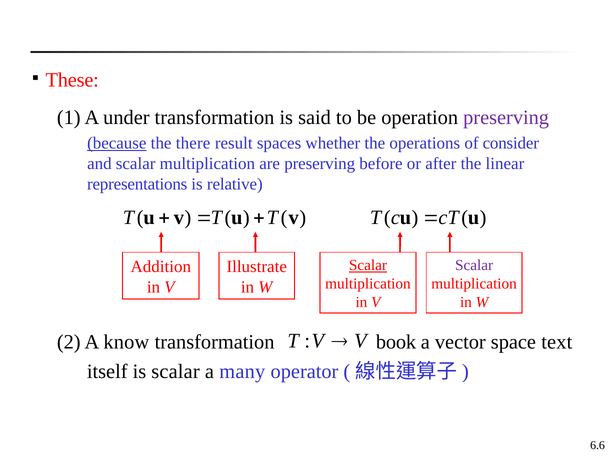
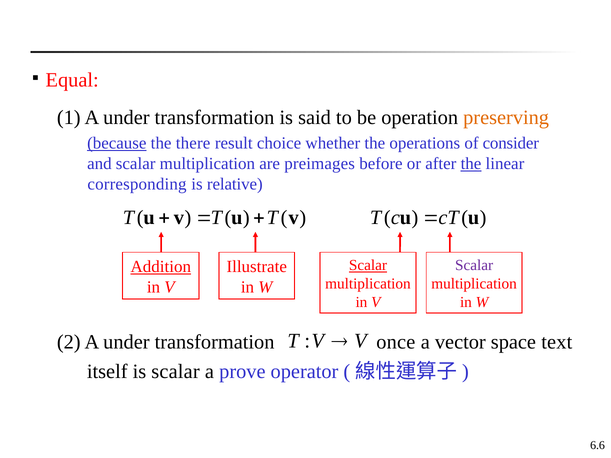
These: These -> Equal
preserving at (506, 117) colour: purple -> orange
spaces: spaces -> choice
are preserving: preserving -> preimages
the at (471, 164) underline: none -> present
representations: representations -> corresponding
Addition underline: none -> present
2 A know: know -> under
book: book -> once
many: many -> prove
